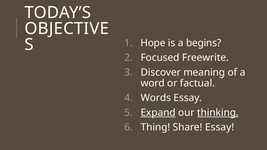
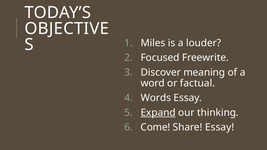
Hope: Hope -> Miles
begins: begins -> louder
thinking underline: present -> none
Thing: Thing -> Come
